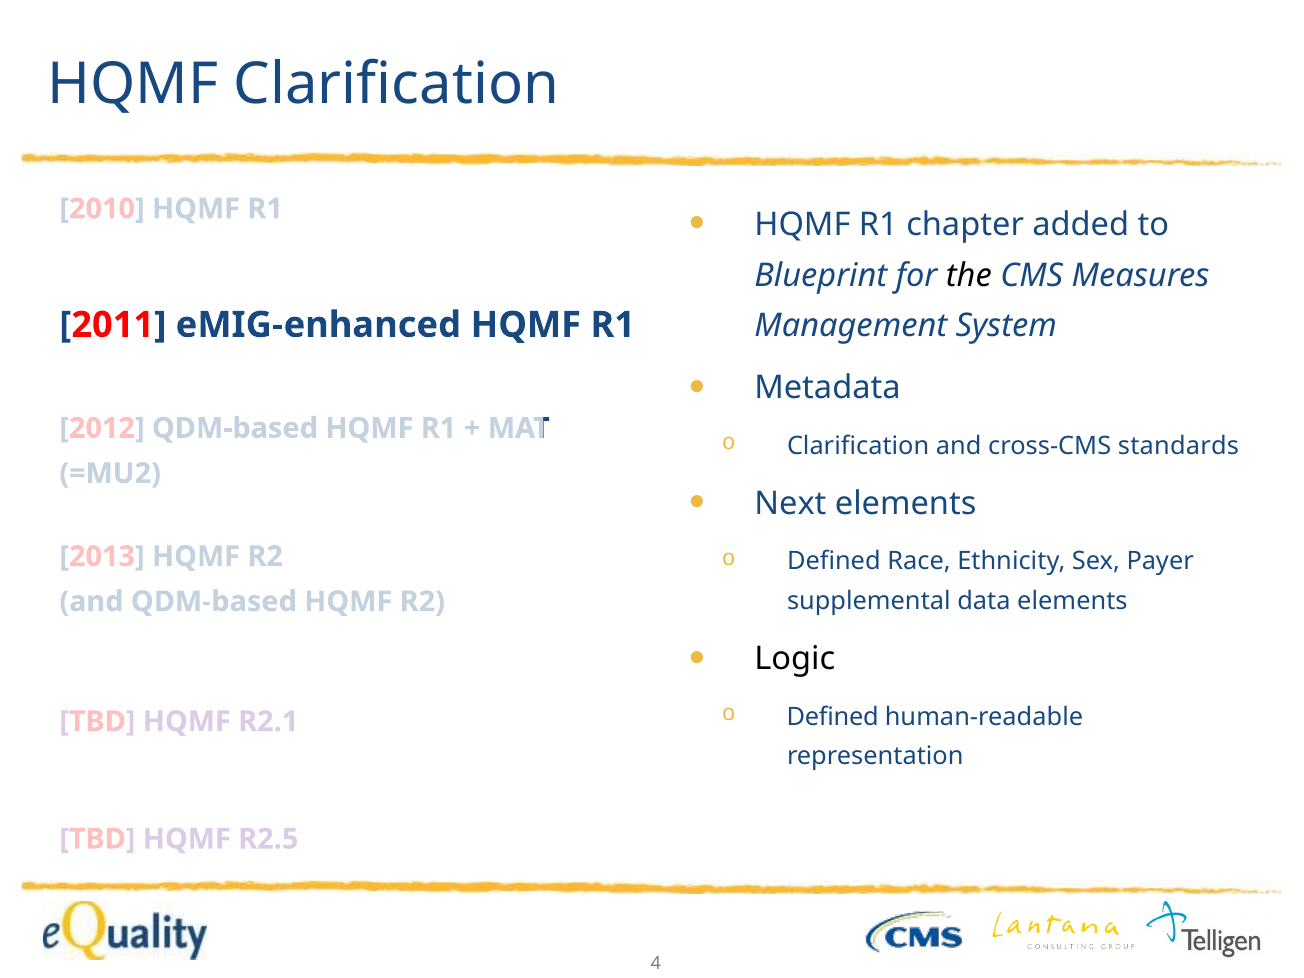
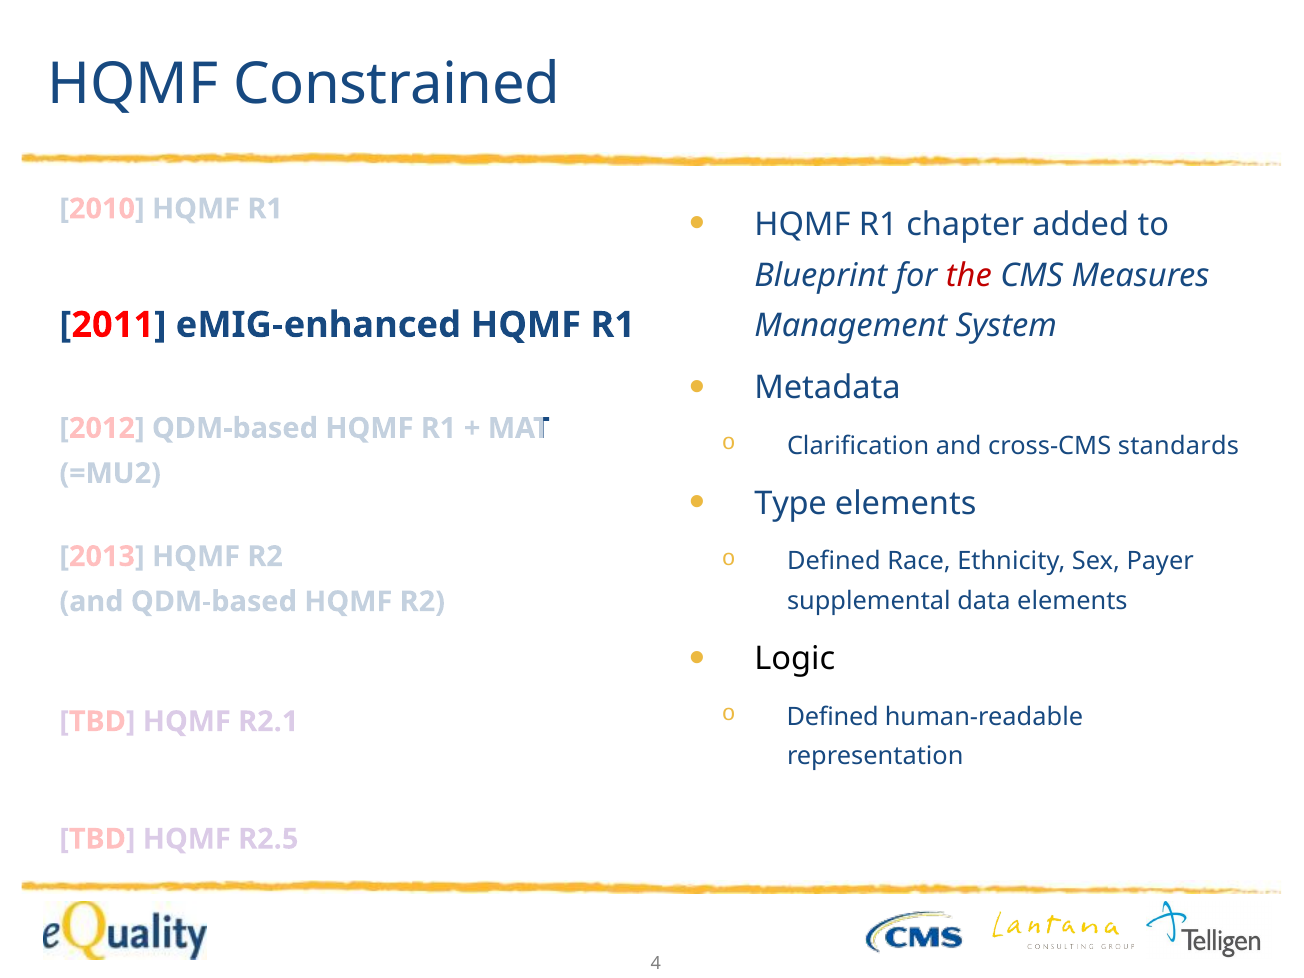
HQMF Clarification: Clarification -> Constrained
the colour: black -> red
Next: Next -> Type
